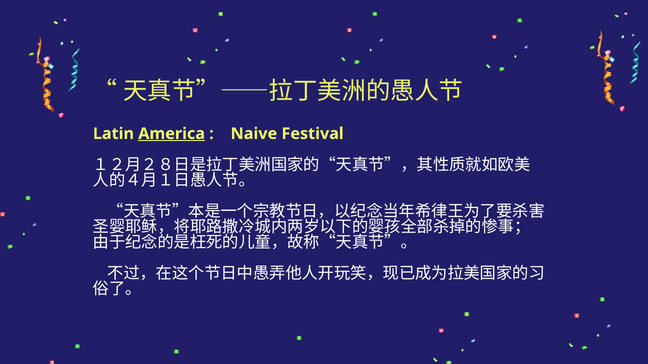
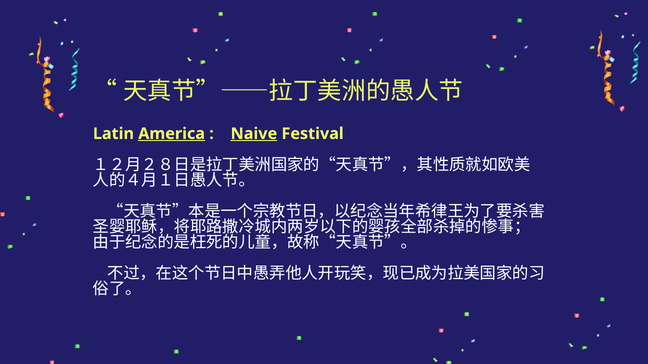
Naive underline: none -> present
